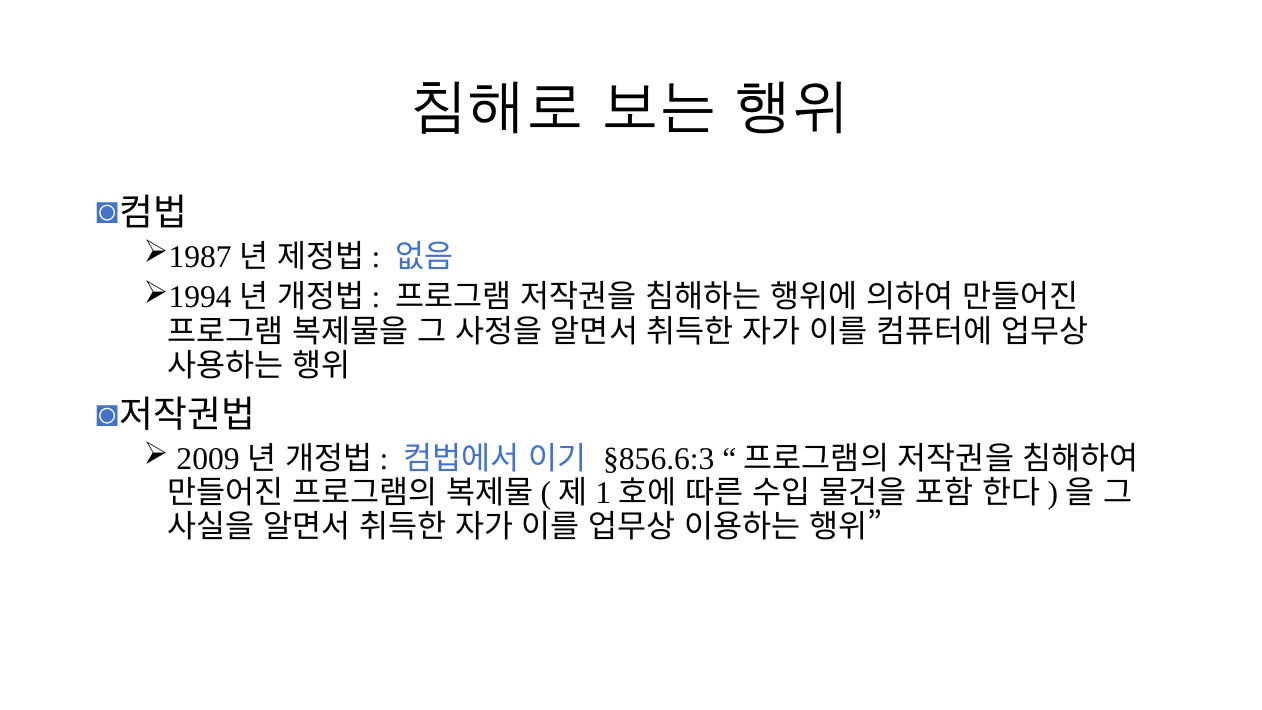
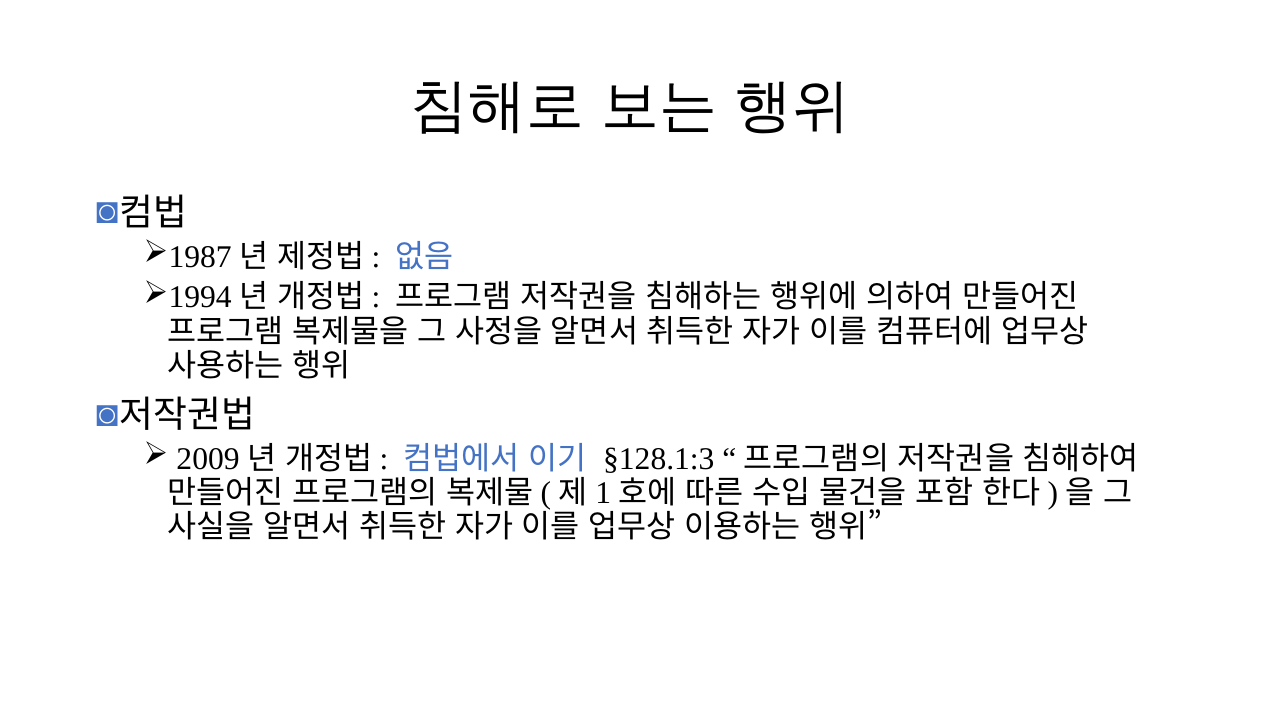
§856.6:3: §856.6:3 -> §128.1:3
